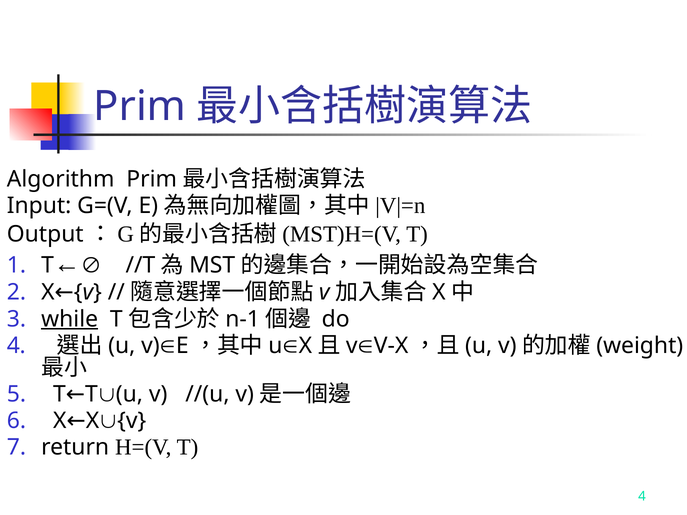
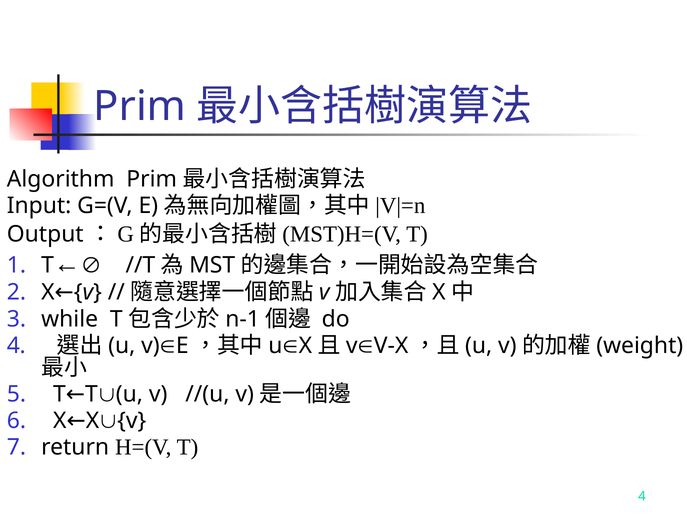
while underline: present -> none
